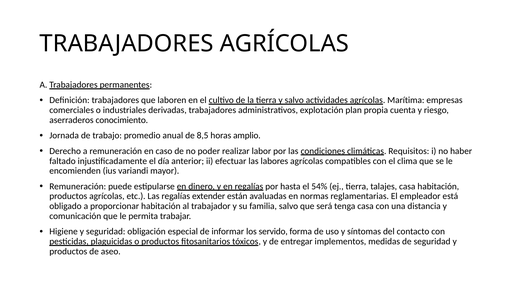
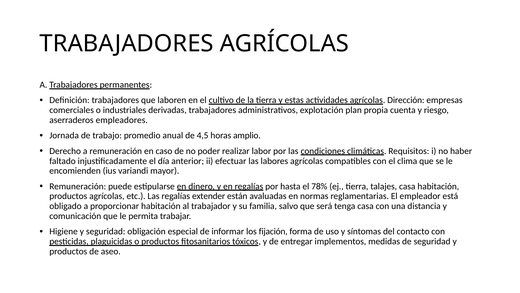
y salvo: salvo -> estas
Marítima: Marítima -> Dirección
conocimiento: conocimiento -> empleadores
8,5: 8,5 -> 4,5
54%: 54% -> 78%
servido: servido -> fijación
